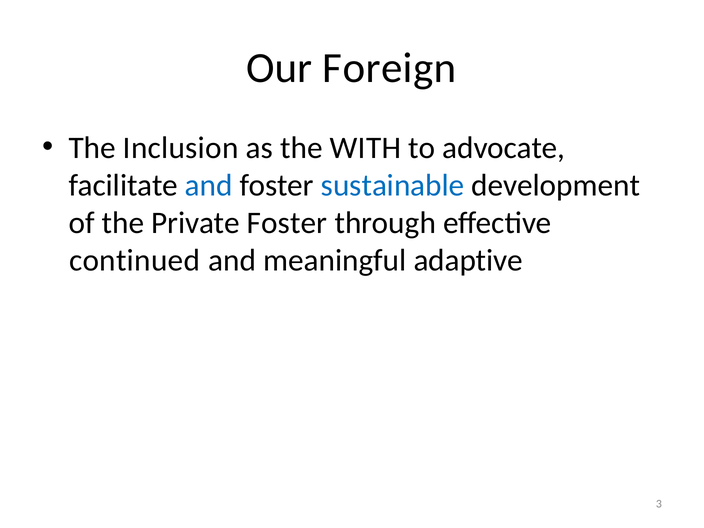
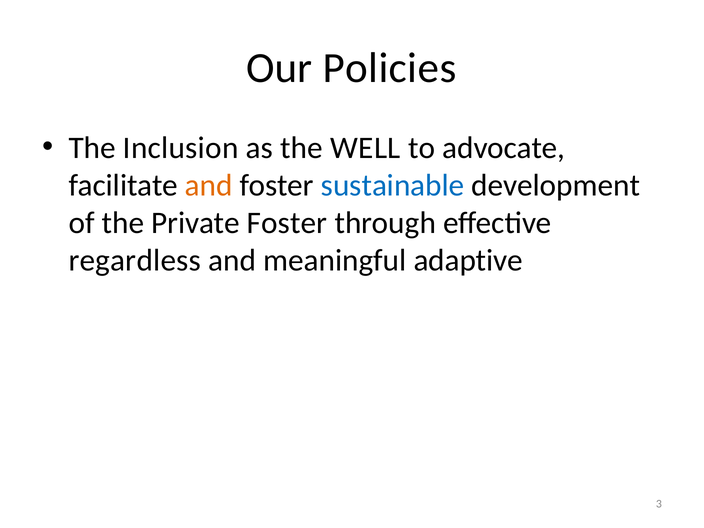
Foreign: Foreign -> Policies
WITH: WITH -> WELL
and at (209, 185) colour: blue -> orange
continued: continued -> regardless
